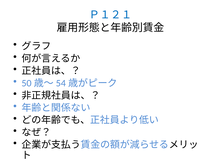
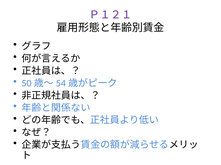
Ｐ１２１ colour: blue -> purple
